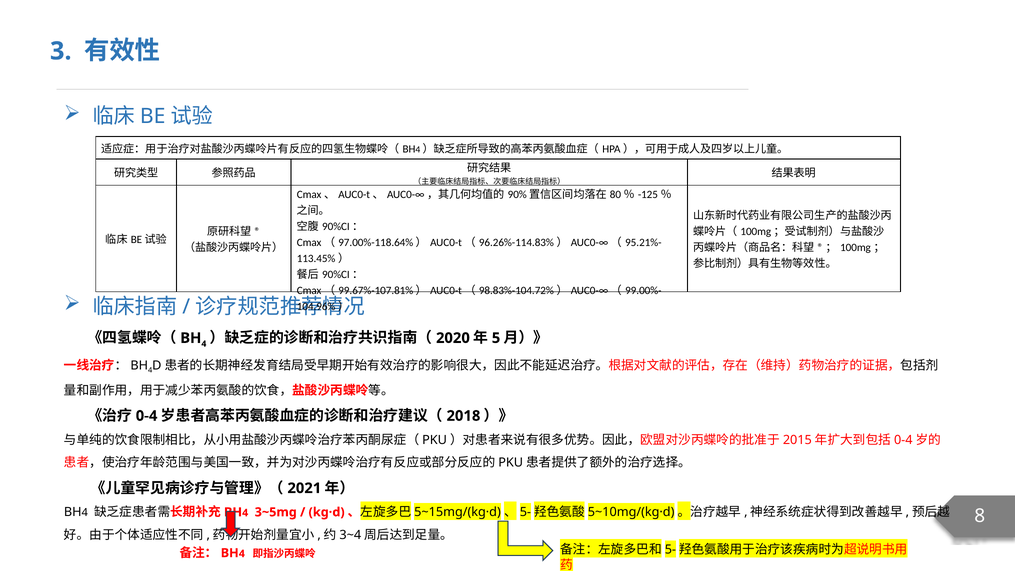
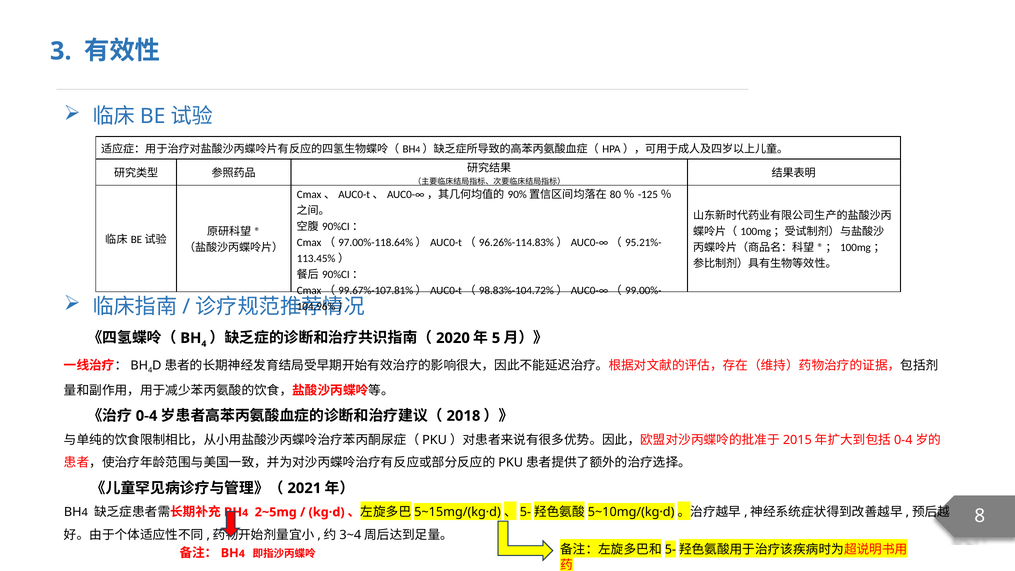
3~5mg: 3~5mg -> 2~5mg
